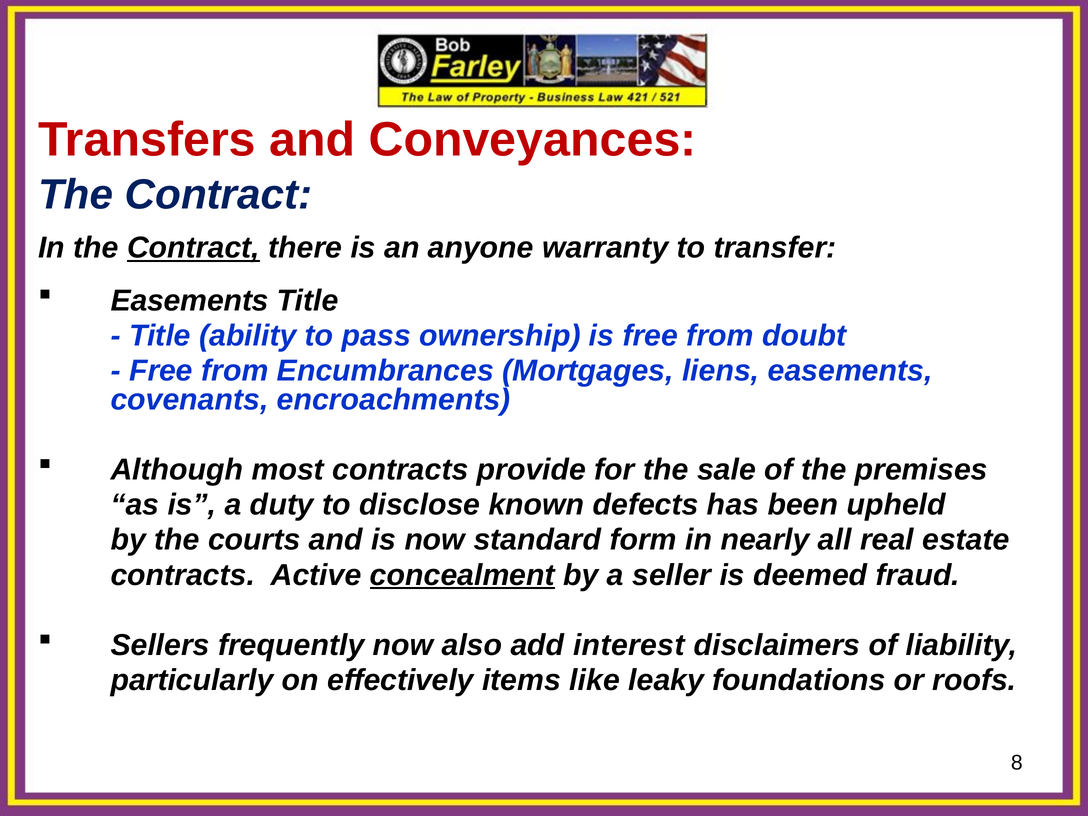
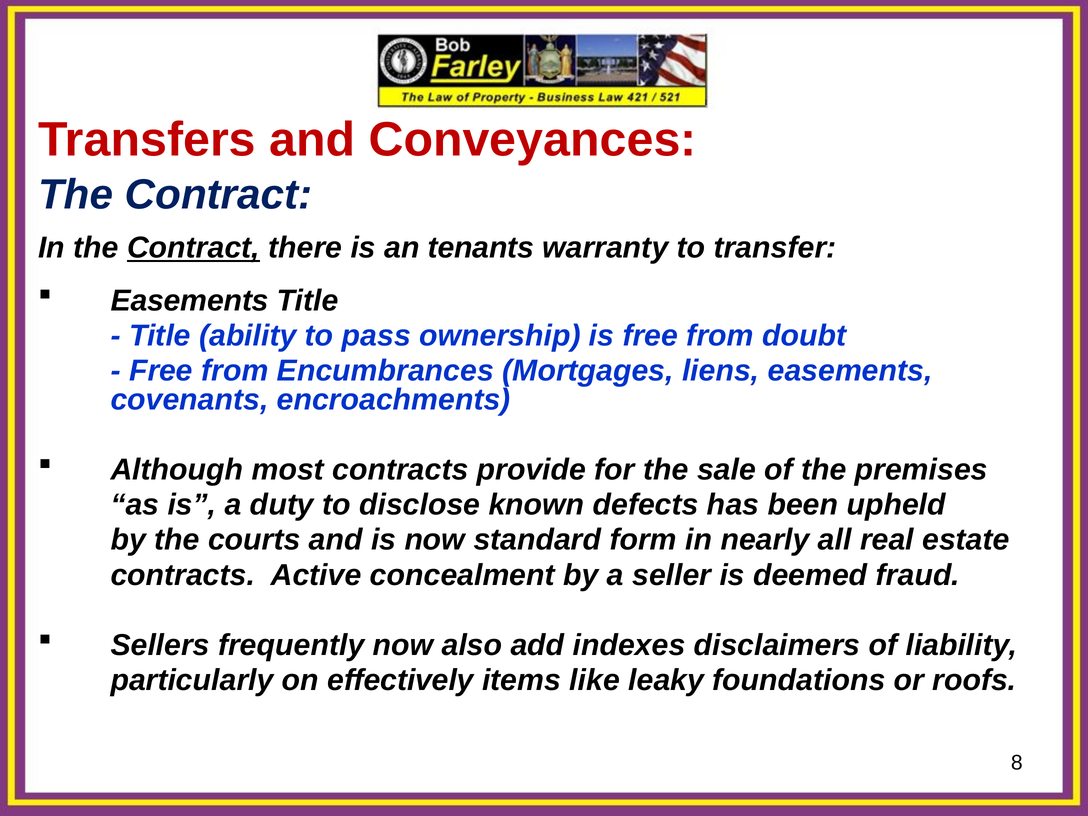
anyone: anyone -> tenants
concealment underline: present -> none
interest: interest -> indexes
